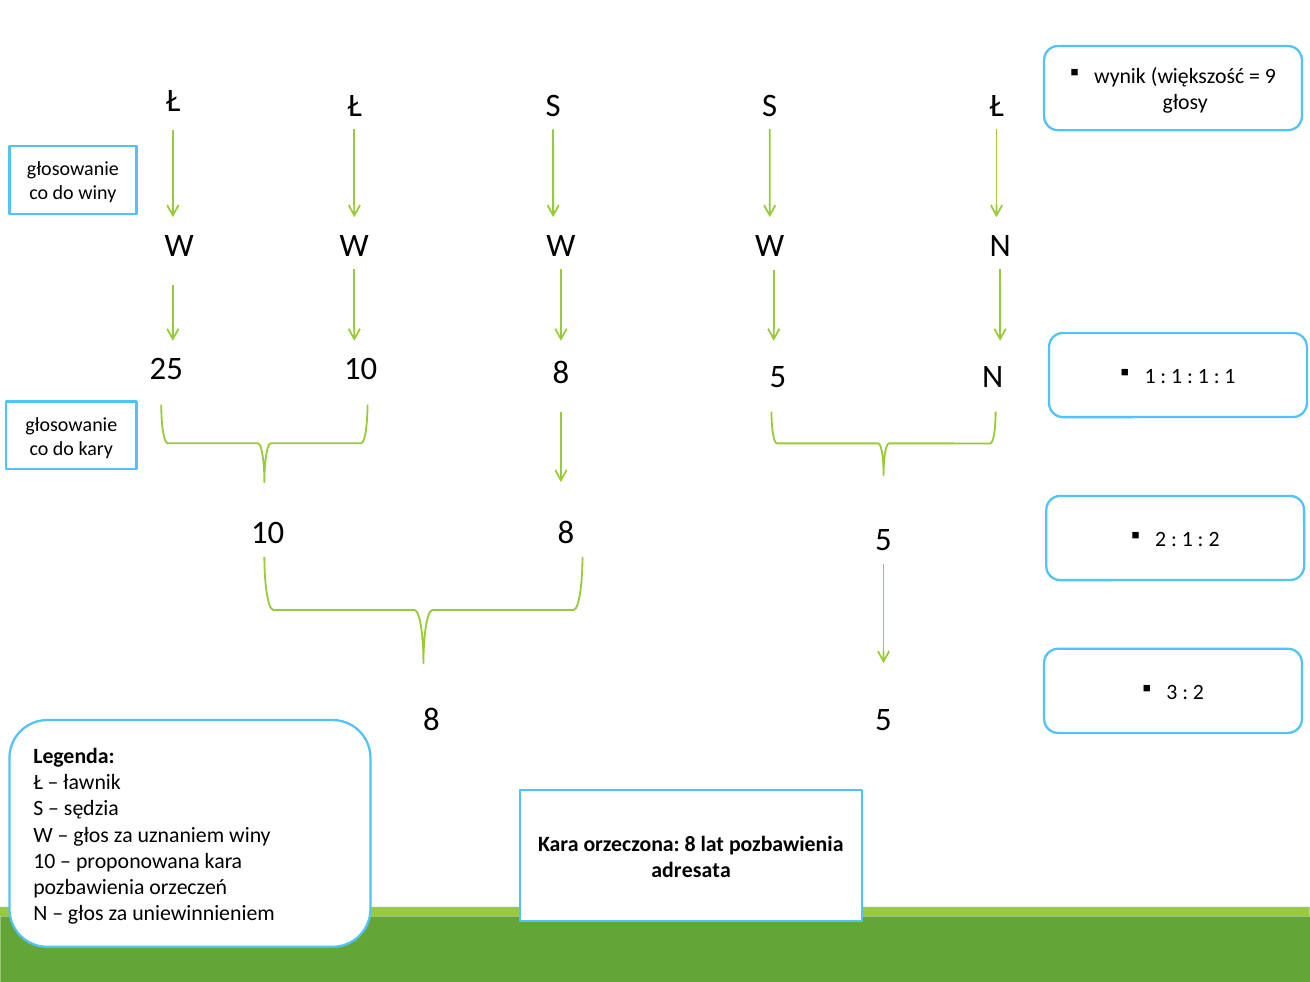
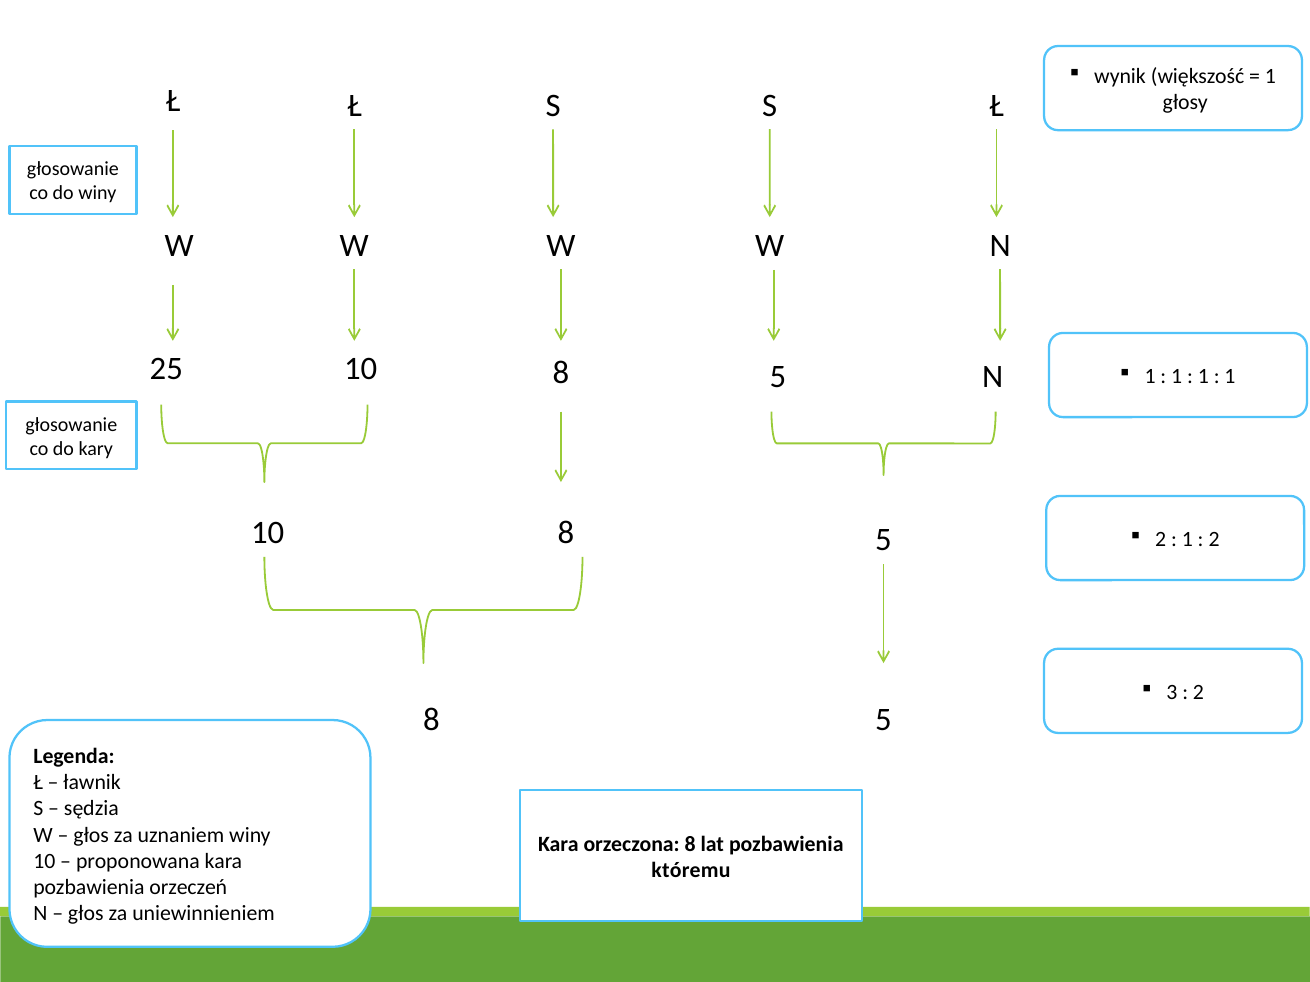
9 at (1270, 77): 9 -> 1
adresata: adresata -> któremu
